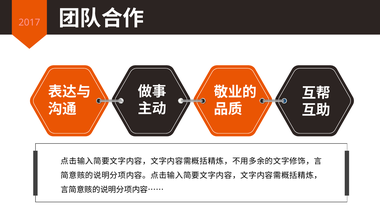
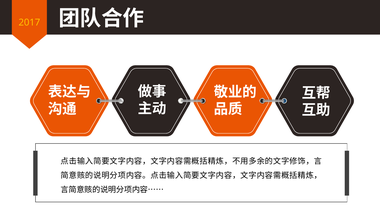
2017 colour: pink -> yellow
